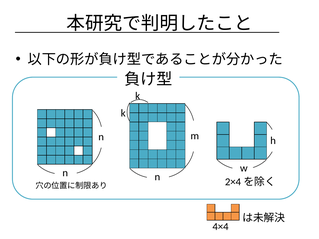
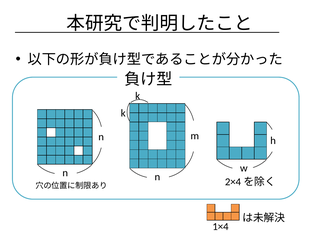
4×4: 4×4 -> 1×4
